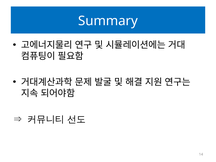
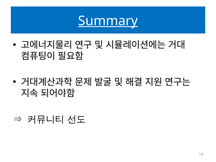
Summary underline: none -> present
